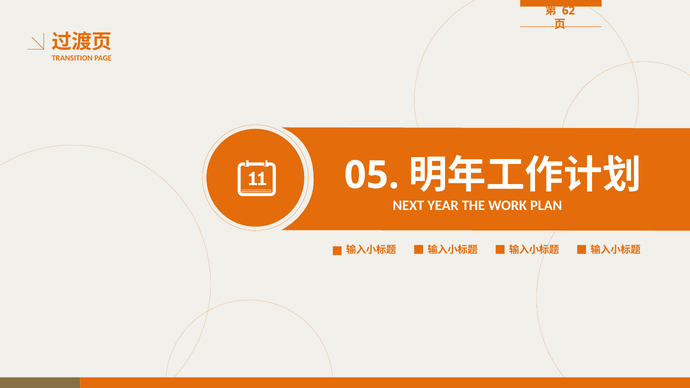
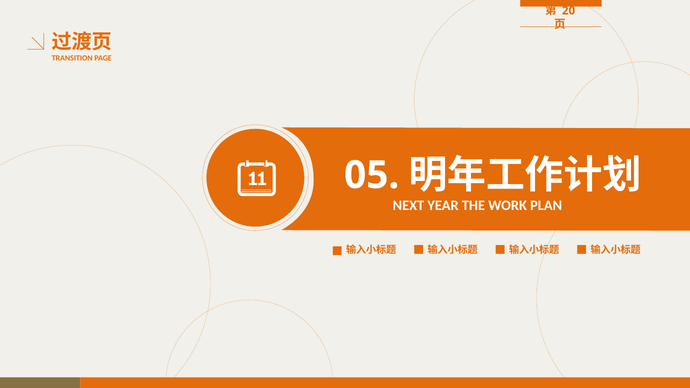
62: 62 -> 20
